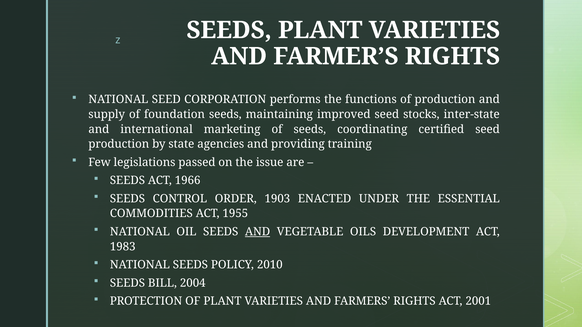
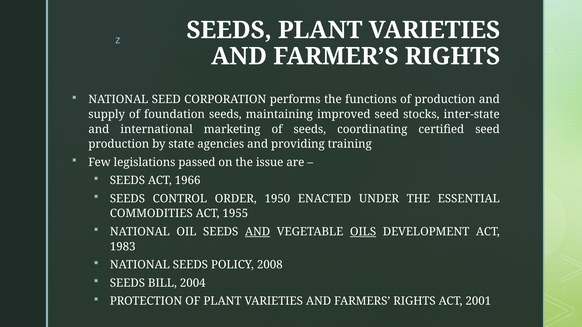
1903: 1903 -> 1950
OILS underline: none -> present
2010: 2010 -> 2008
